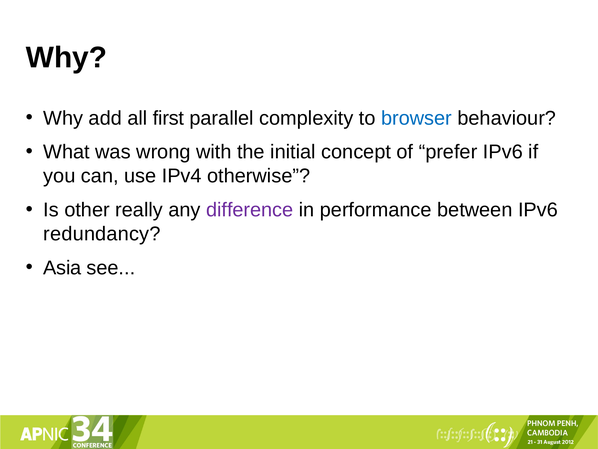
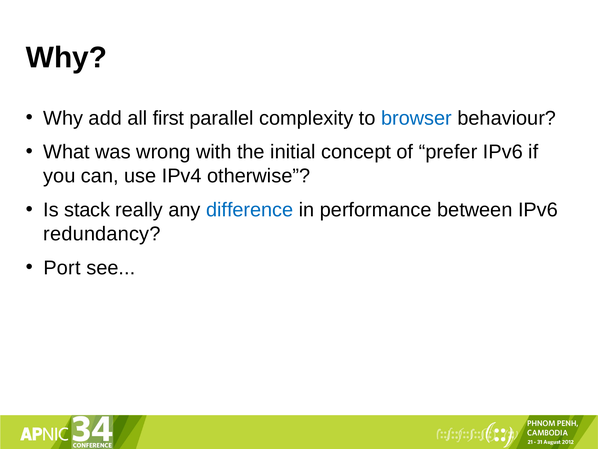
other: other -> stack
difference colour: purple -> blue
Asia: Asia -> Port
